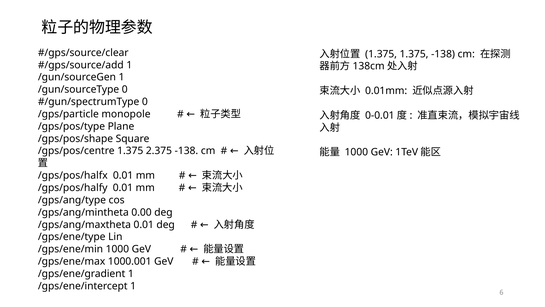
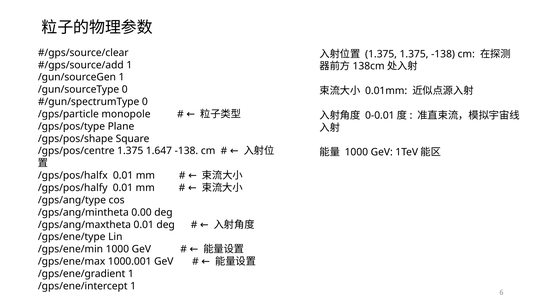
2.375: 2.375 -> 1.647
